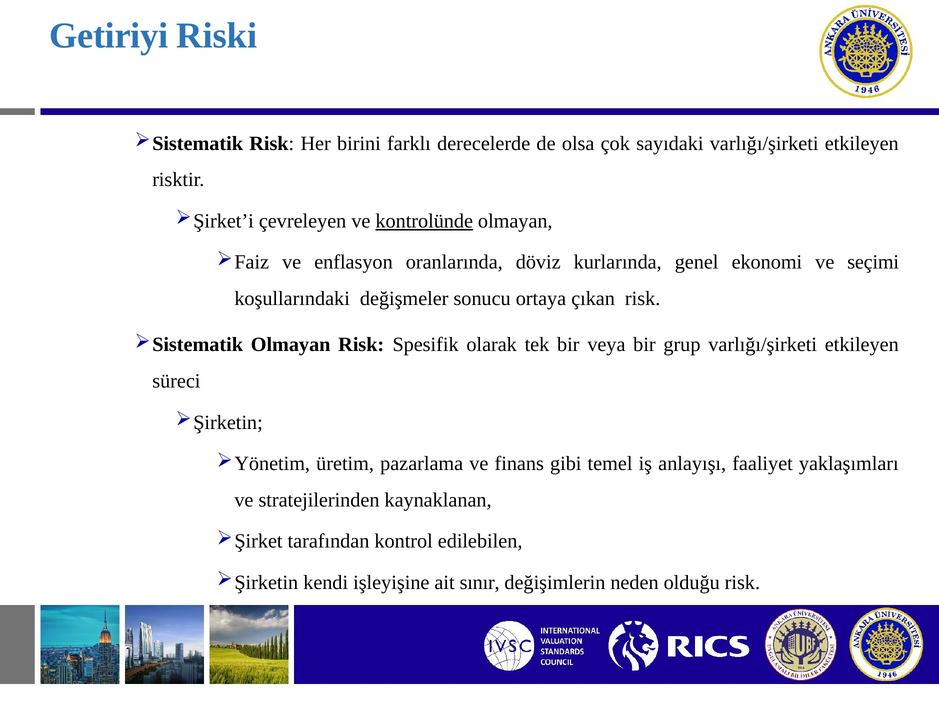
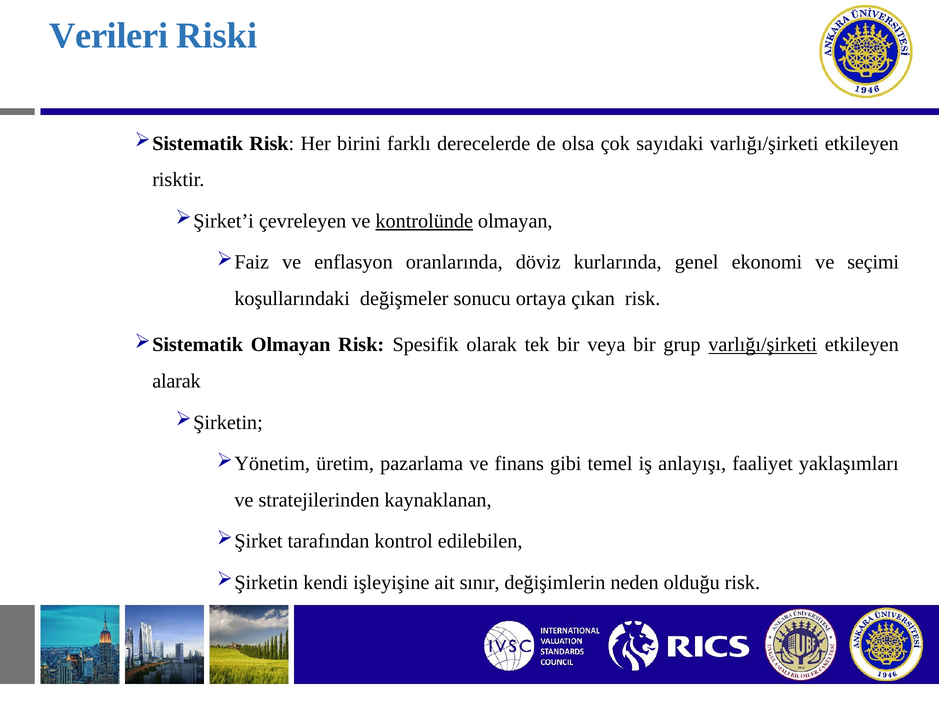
Getiriyi: Getiriyi -> Verileri
varlığı/şirketi at (763, 345) underline: none -> present
süreci: süreci -> alarak
